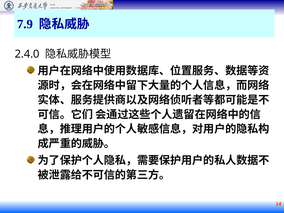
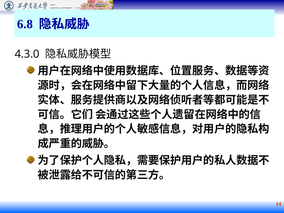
7.9: 7.9 -> 6.8
2.4.0: 2.4.0 -> 4.3.0
